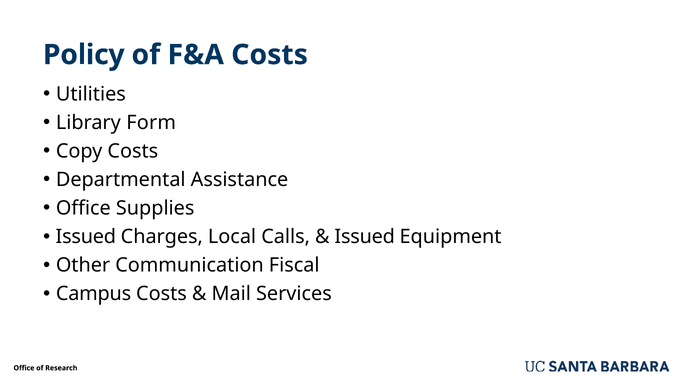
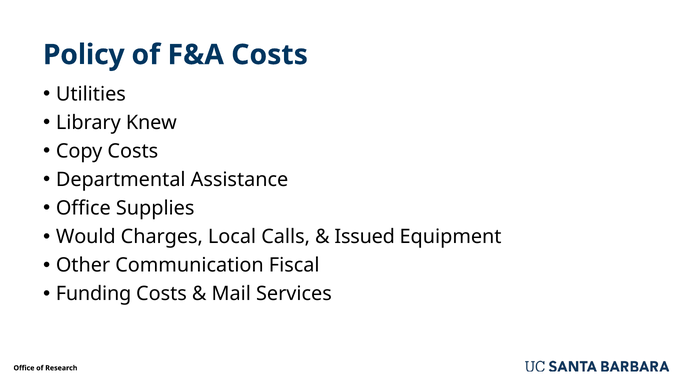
Form: Form -> Knew
Issued at (86, 237): Issued -> Would
Campus: Campus -> Funding
